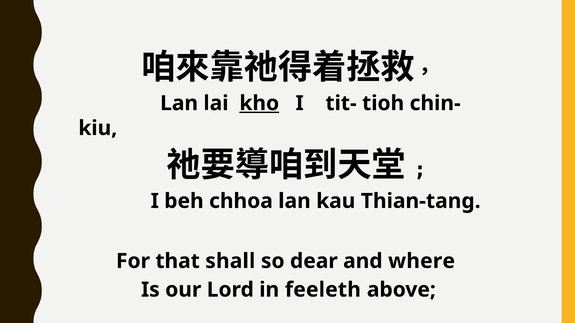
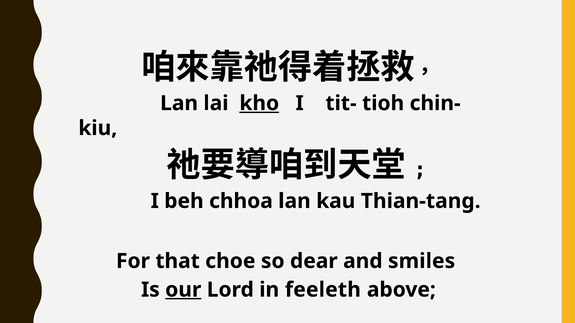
shall: shall -> choe
where: where -> smiles
our underline: none -> present
